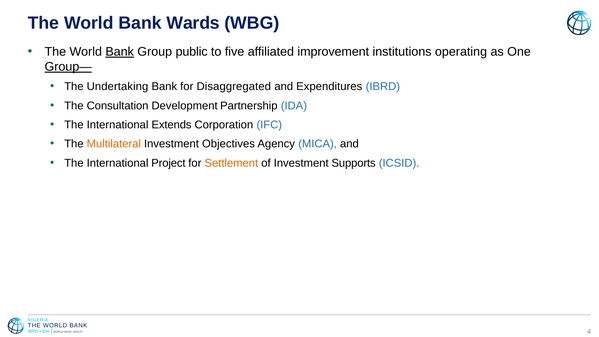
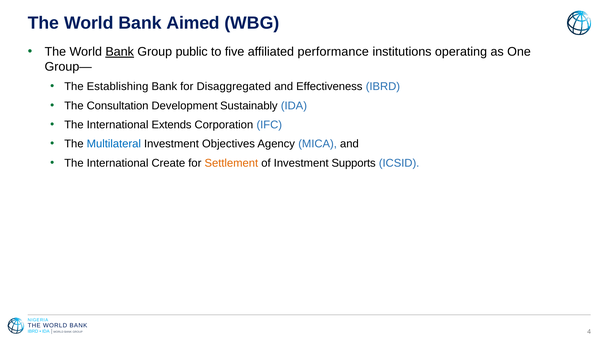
Wards: Wards -> Aimed
improvement: improvement -> performance
Group— underline: present -> none
Undertaking: Undertaking -> Establishing
Expenditures: Expenditures -> Effectiveness
Partnership: Partnership -> Sustainably
Multilateral colour: orange -> blue
Project: Project -> Create
